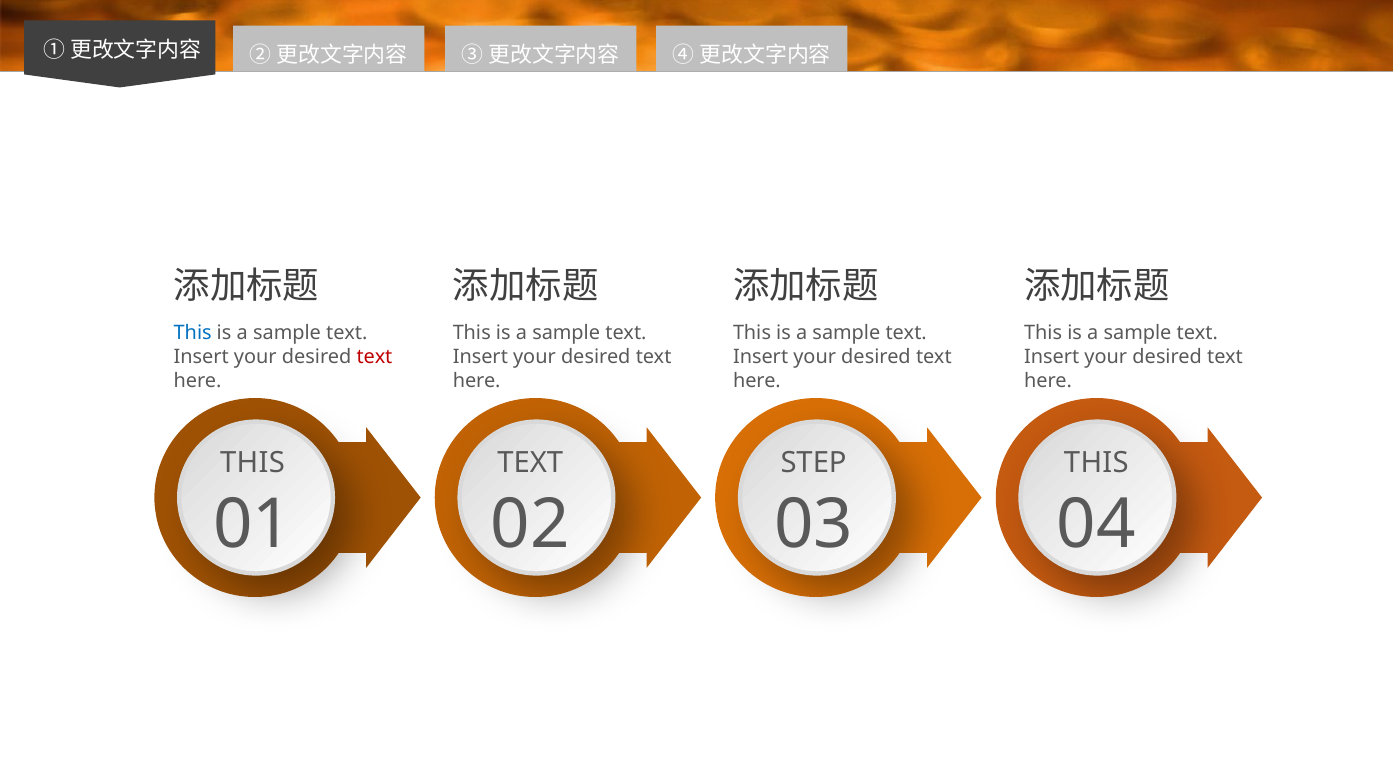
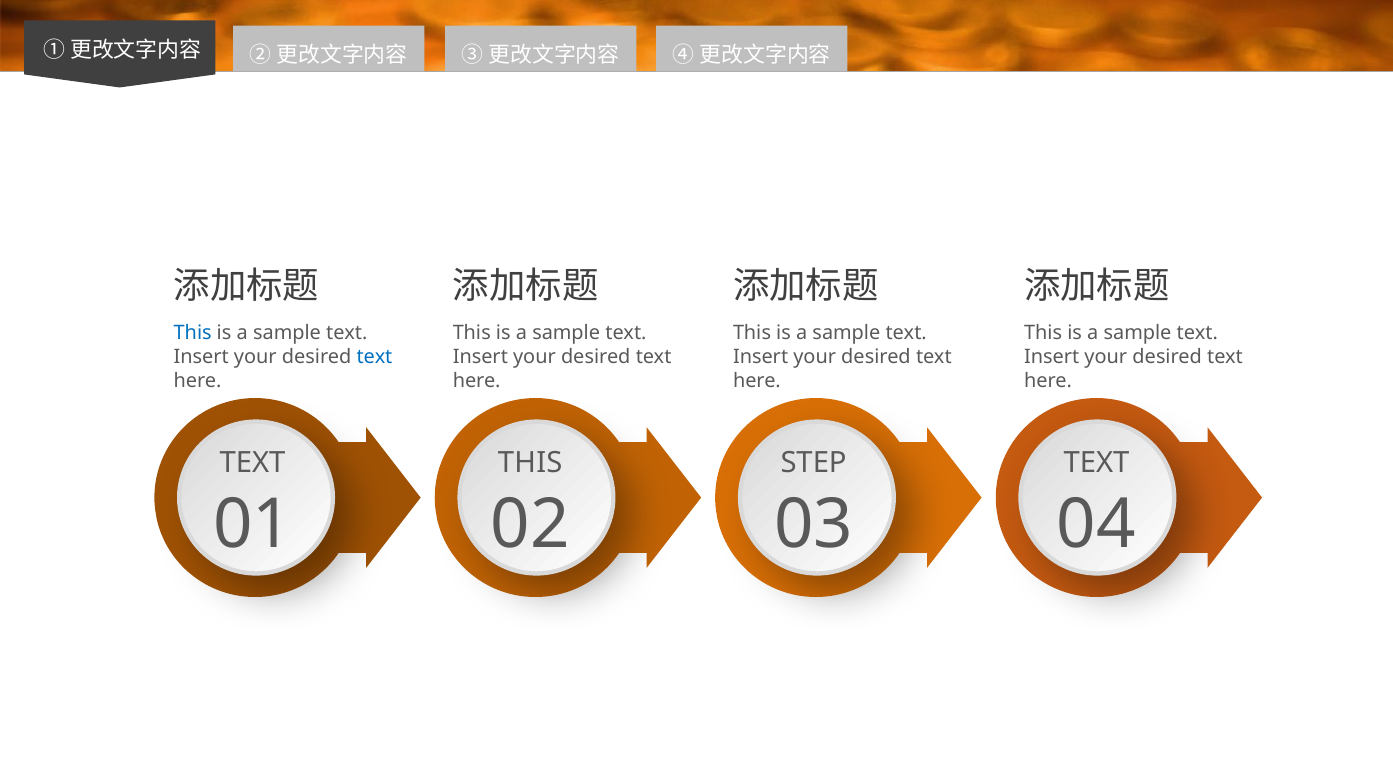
text at (375, 357) colour: red -> blue
THIS at (252, 462): THIS -> TEXT
TEXT at (530, 462): TEXT -> THIS
THIS at (1096, 462): THIS -> TEXT
